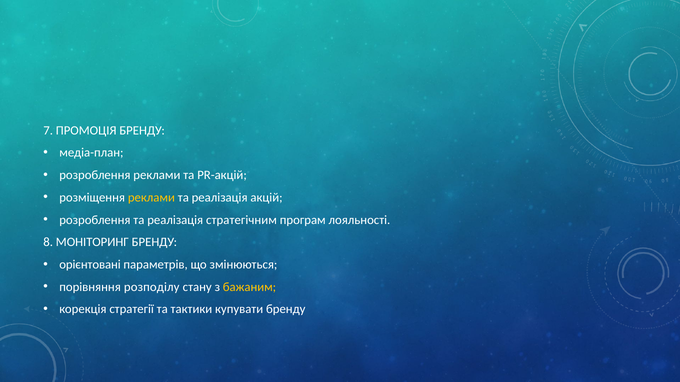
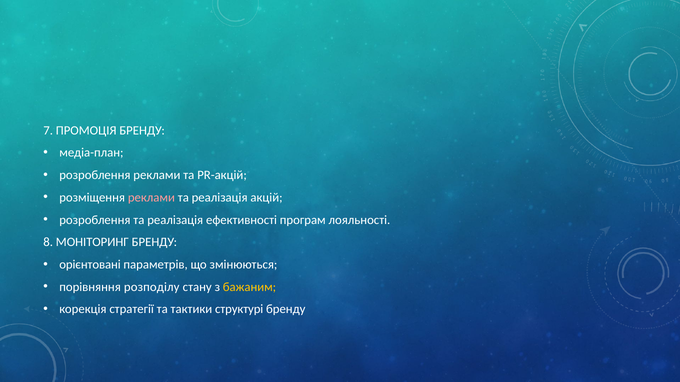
реклами at (151, 198) colour: yellow -> pink
стратегічним: стратегічним -> ефективності
купувати: купувати -> структурі
